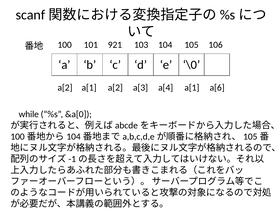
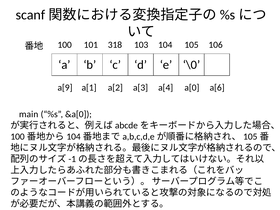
921: 921 -> 318
a[2 at (65, 88): a[2 -> a[9
a[4 a[1: a[1 -> a[0
while: while -> main
